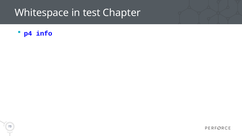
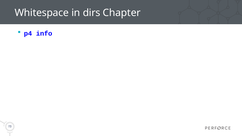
test: test -> dirs
